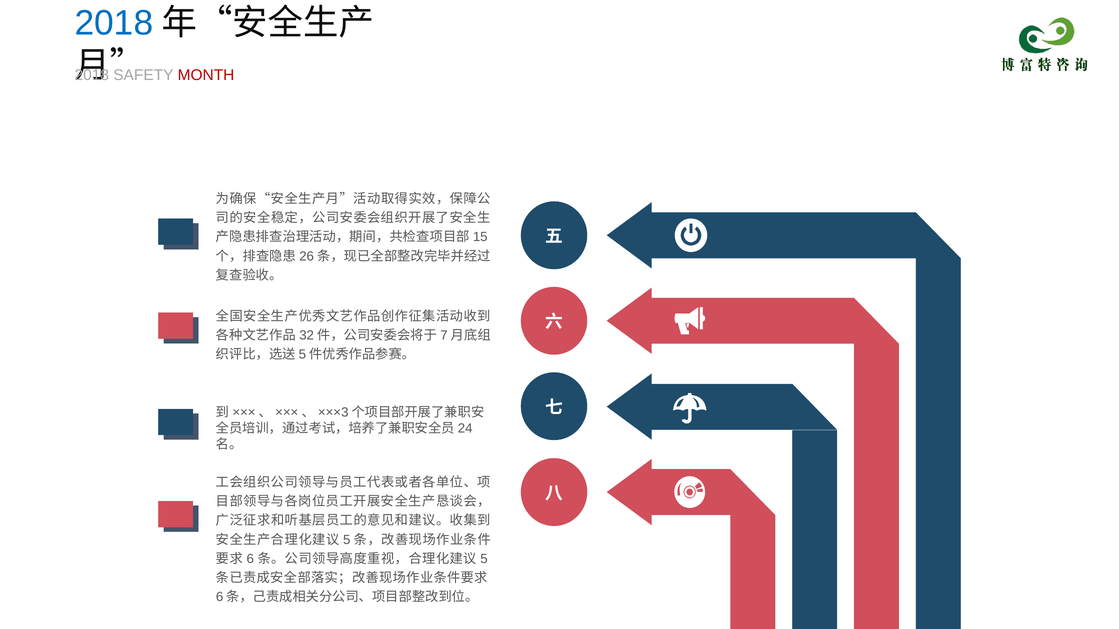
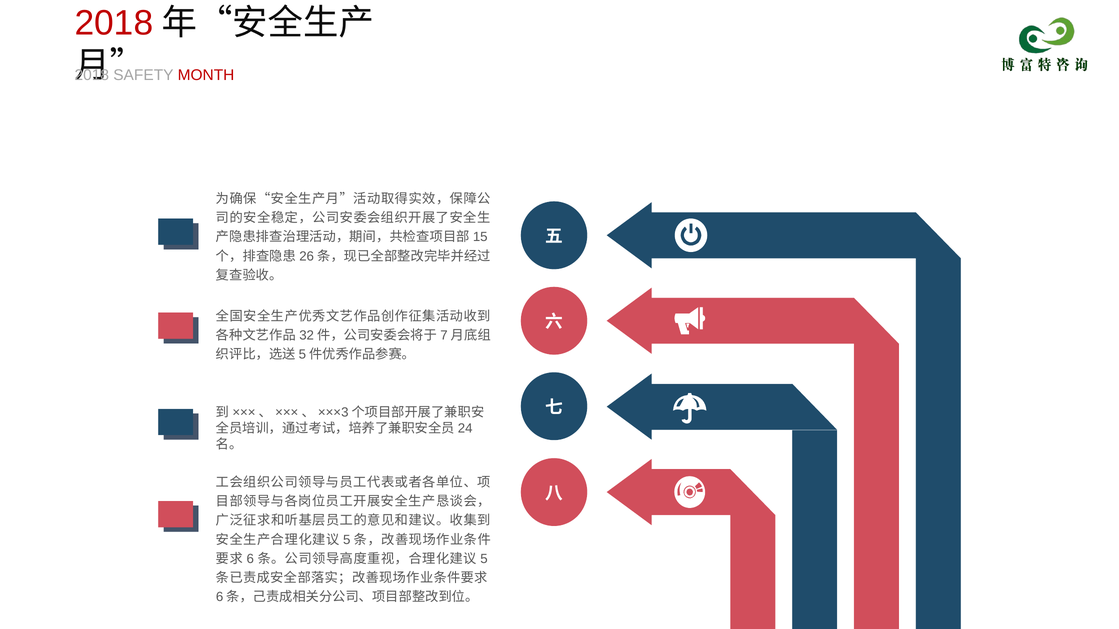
2018 at (114, 23) colour: blue -> red
